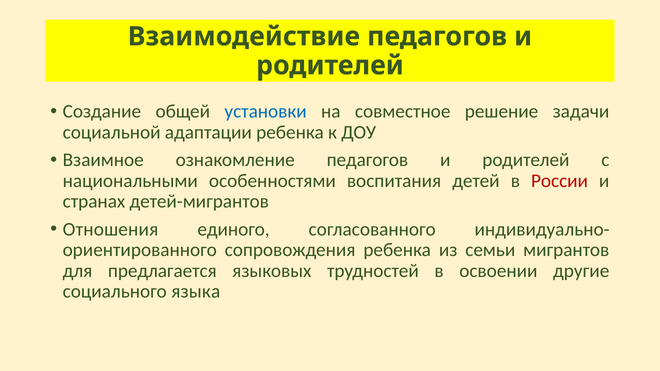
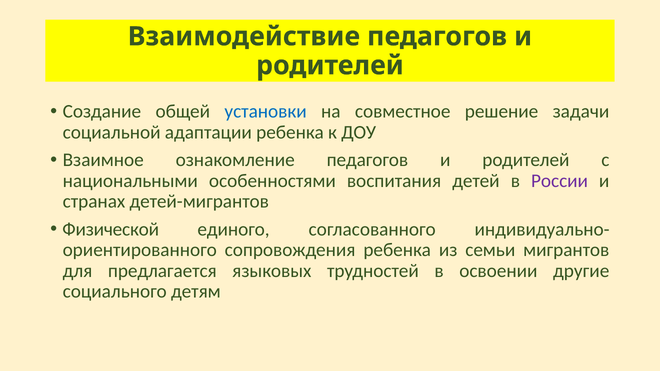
России colour: red -> purple
Отношения: Отношения -> Физической
языка: языка -> детям
